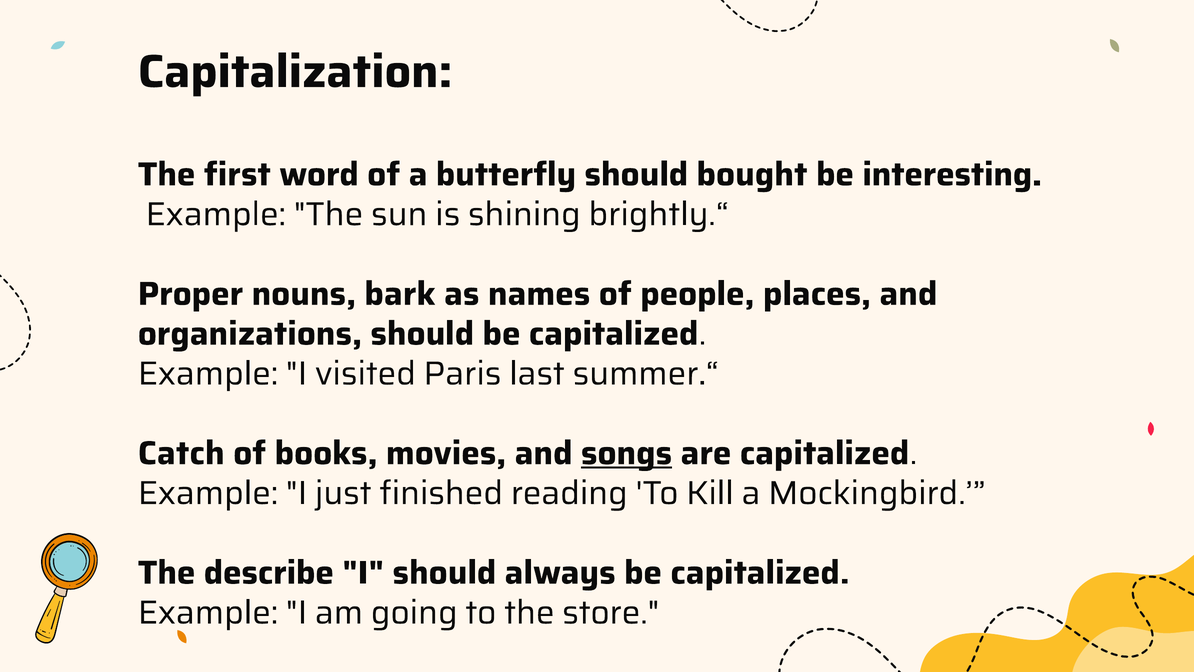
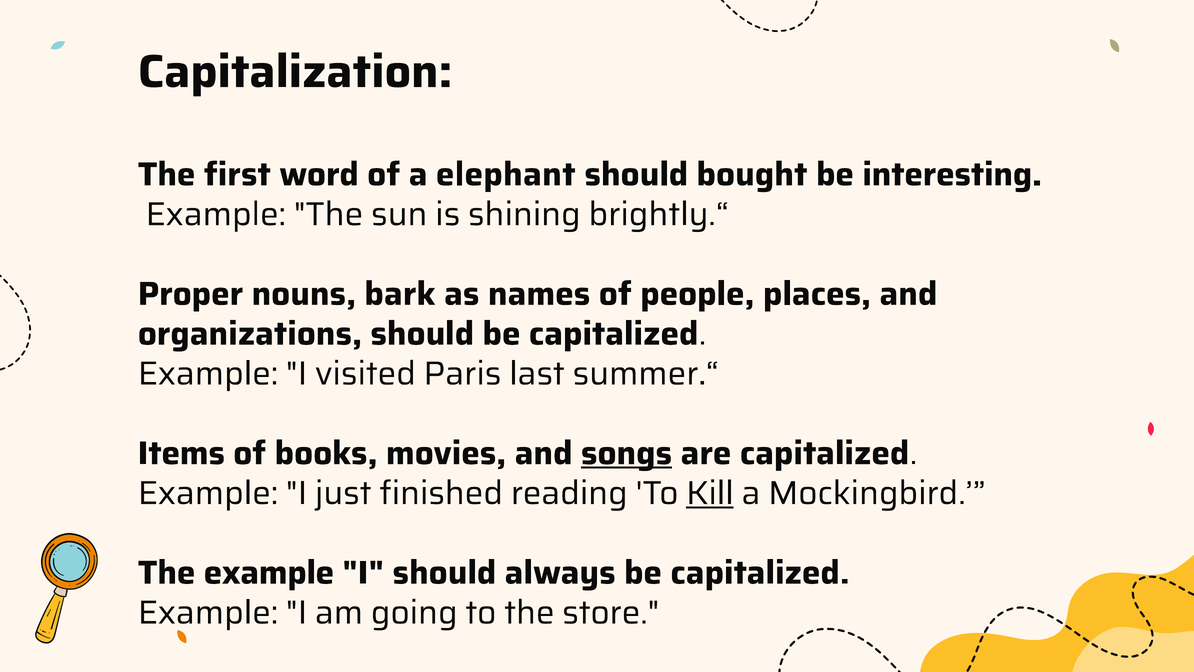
butterfly: butterfly -> elephant
Catch: Catch -> Items
Kill underline: none -> present
The describe: describe -> example
